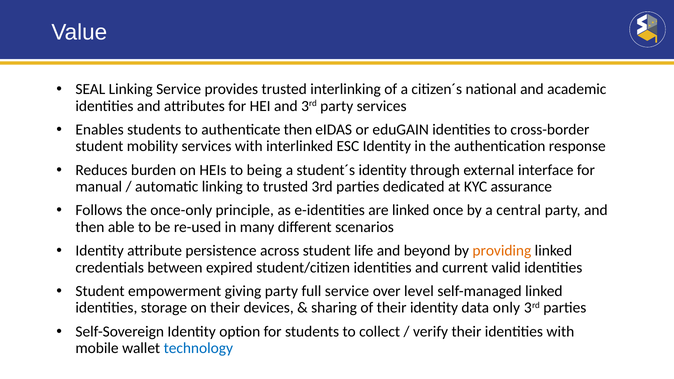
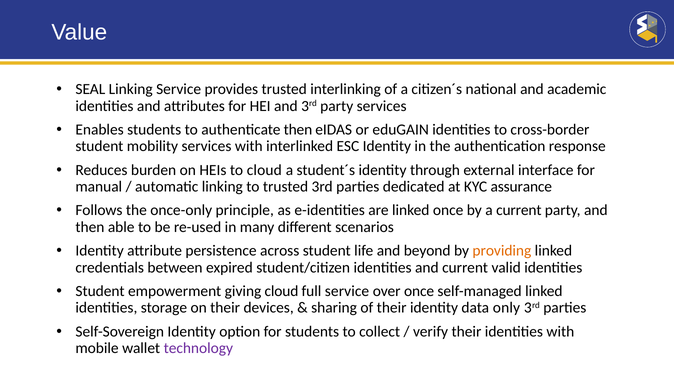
to being: being -> cloud
a central: central -> current
giving party: party -> cloud
over level: level -> once
technology colour: blue -> purple
